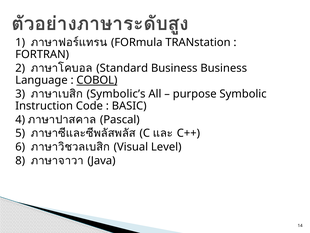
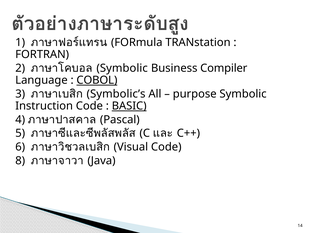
Standard at (122, 68): Standard -> Symbolic
Business Business: Business -> Compiler
BASIC underline: none -> present
Visual Level: Level -> Code
